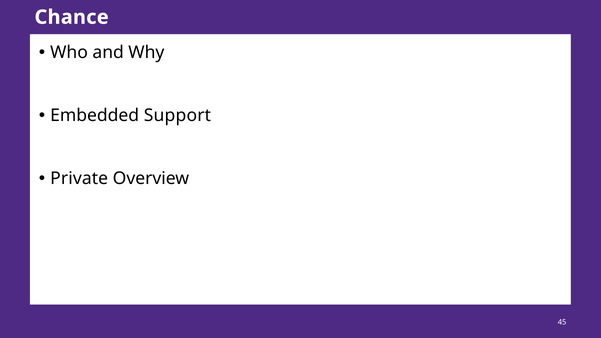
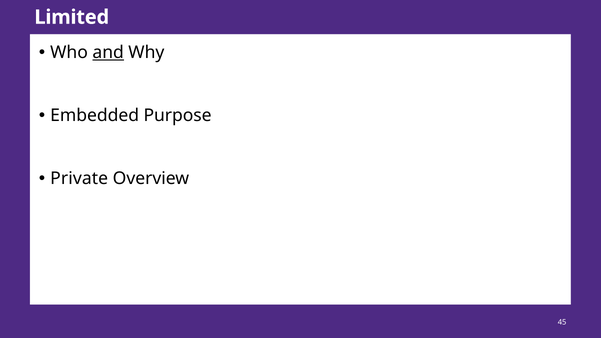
Chance: Chance -> Limited
and underline: none -> present
Support: Support -> Purpose
